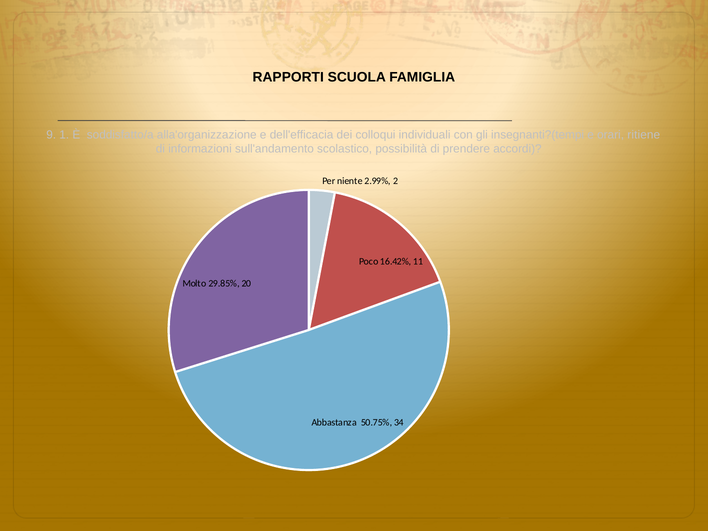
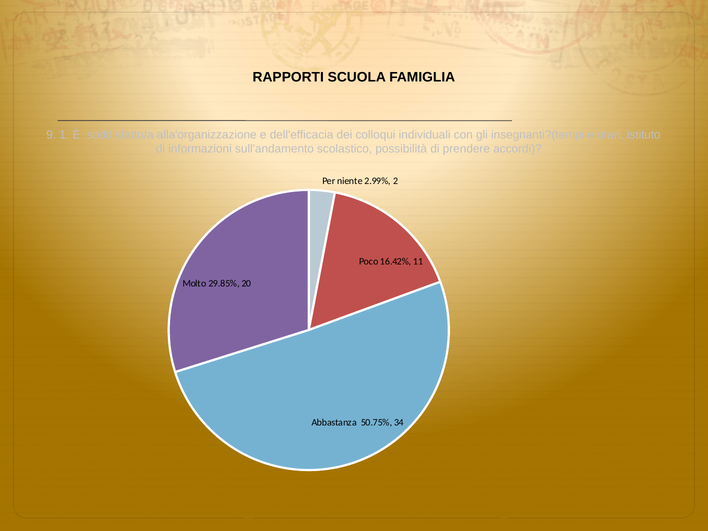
ritiene: ritiene -> istituto
